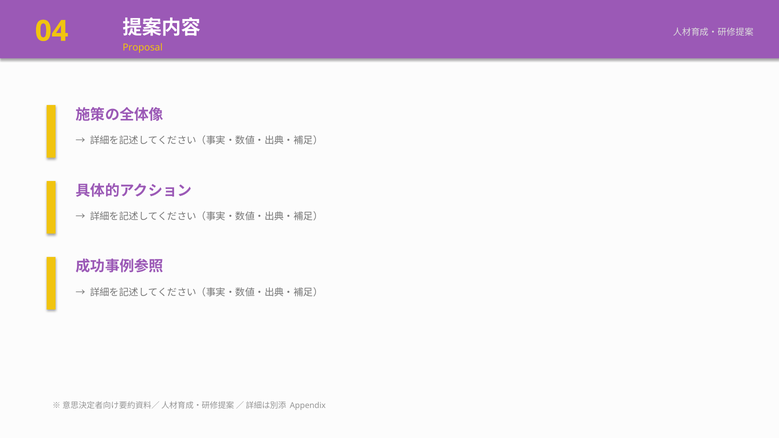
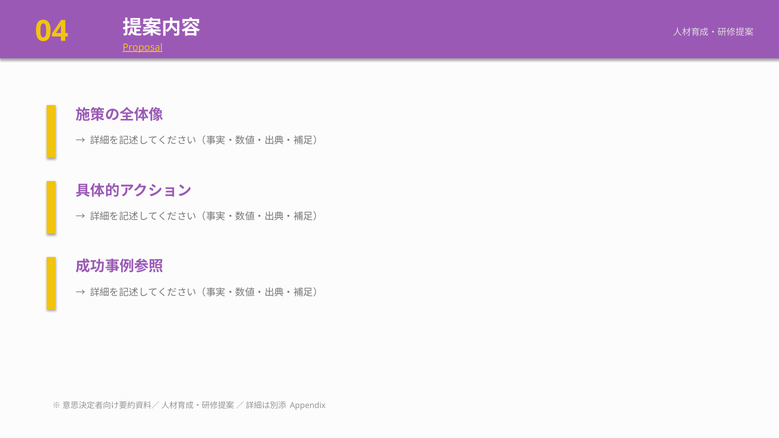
Proposal underline: none -> present
